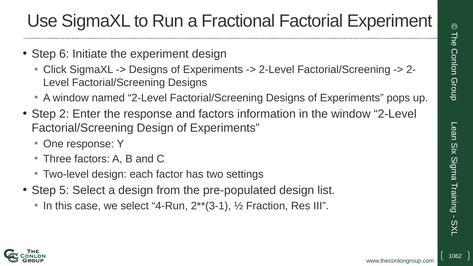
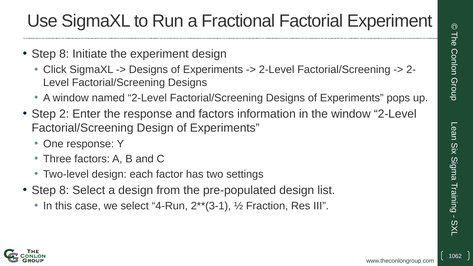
6 at (64, 54): 6 -> 8
5 at (64, 190): 5 -> 8
